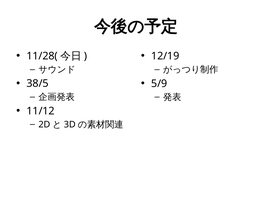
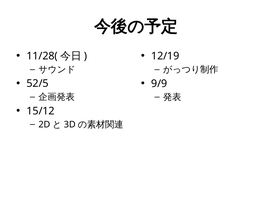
38/5: 38/5 -> 52/5
5/9: 5/9 -> 9/9
11/12: 11/12 -> 15/12
